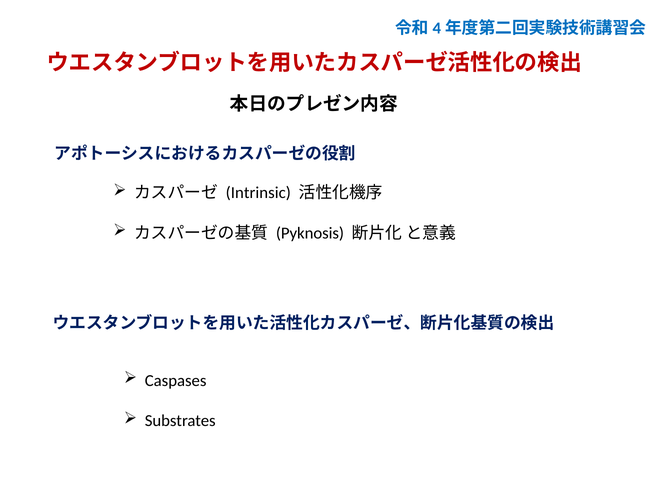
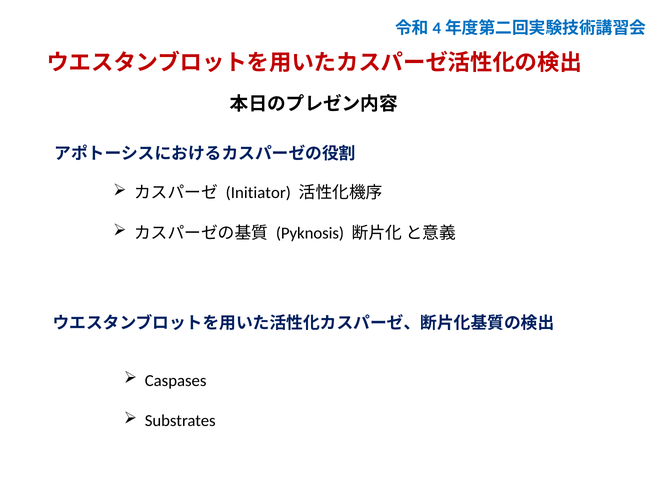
Intrinsic: Intrinsic -> Initiator
